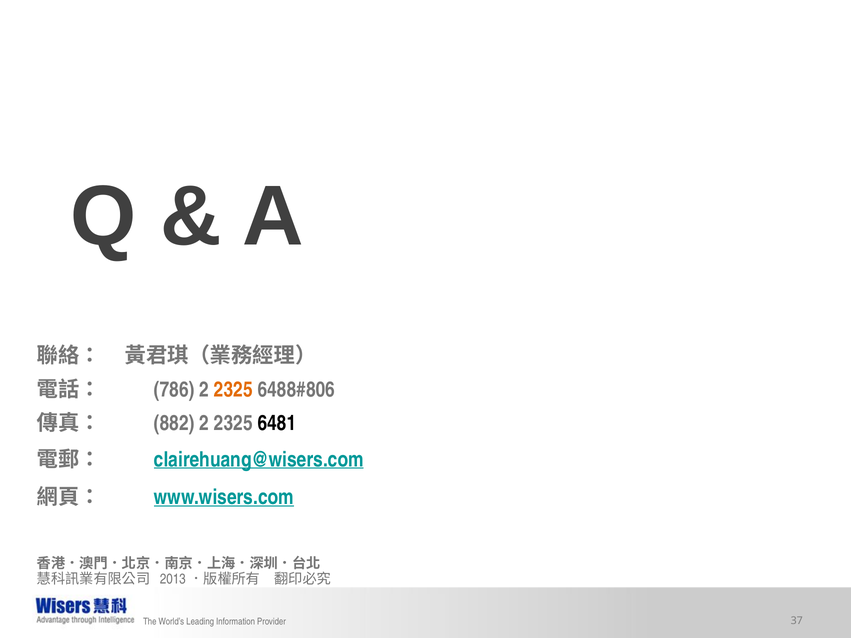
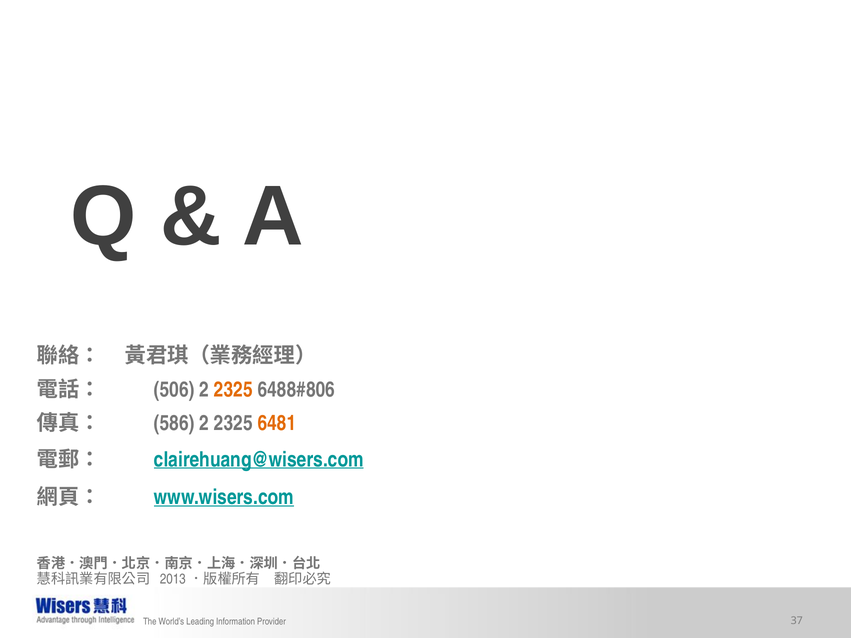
786: 786 -> 506
882: 882 -> 586
6481 colour: black -> orange
